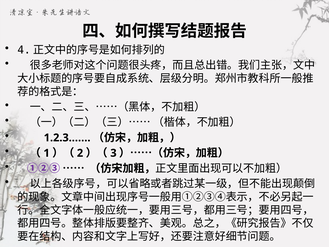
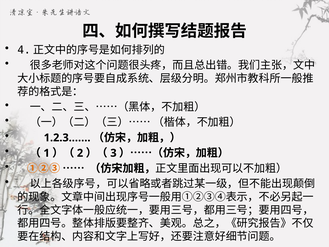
①②③ colour: purple -> orange
